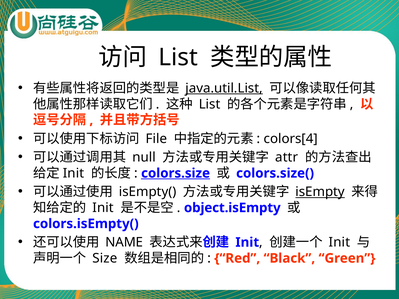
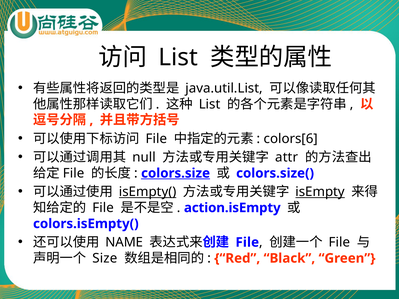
java.util.List underline: present -> none
colors[4: colors[4 -> colors[6
Init at (74, 173): Init -> File
isEmpty( underline: none -> present
Init at (103, 208): Init -> File
object.isEmpty: object.isEmpty -> action.isEmpty
Init at (247, 243): Init -> File
Init at (339, 243): Init -> File
